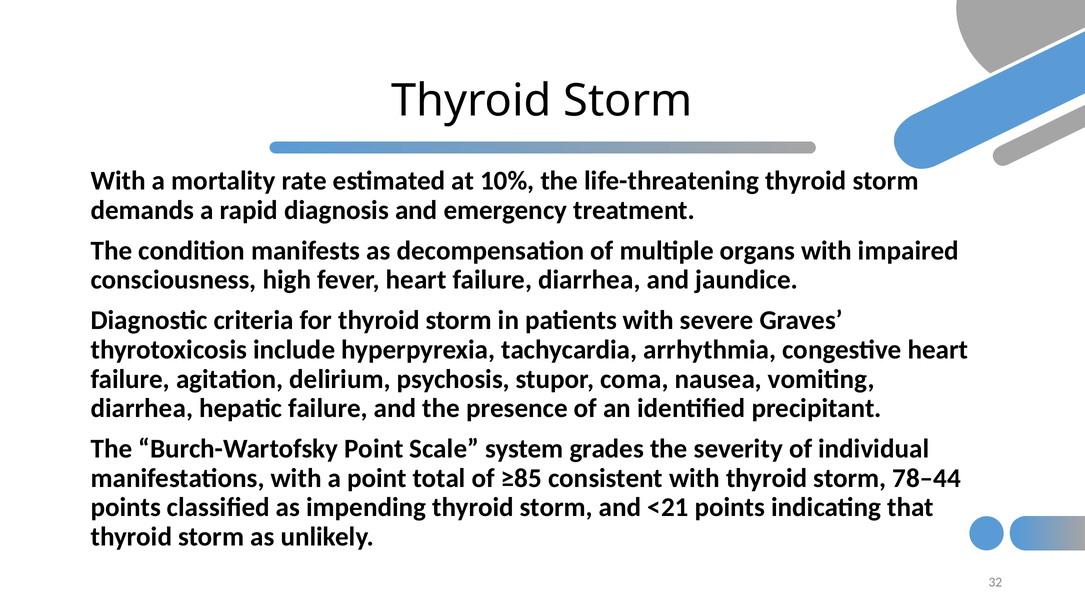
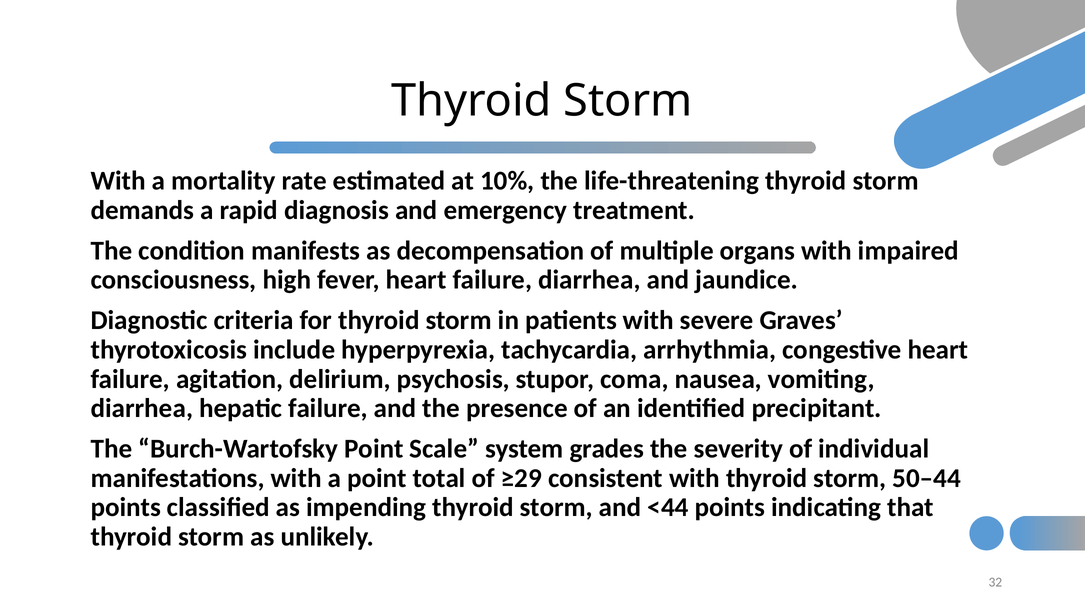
≥85: ≥85 -> ≥29
78–44: 78–44 -> 50–44
<21: <21 -> <44
